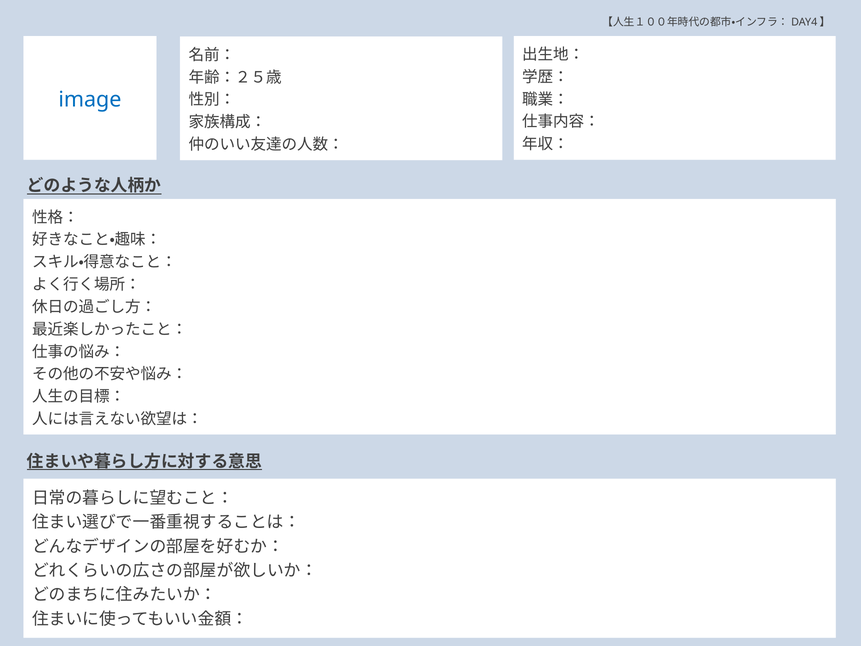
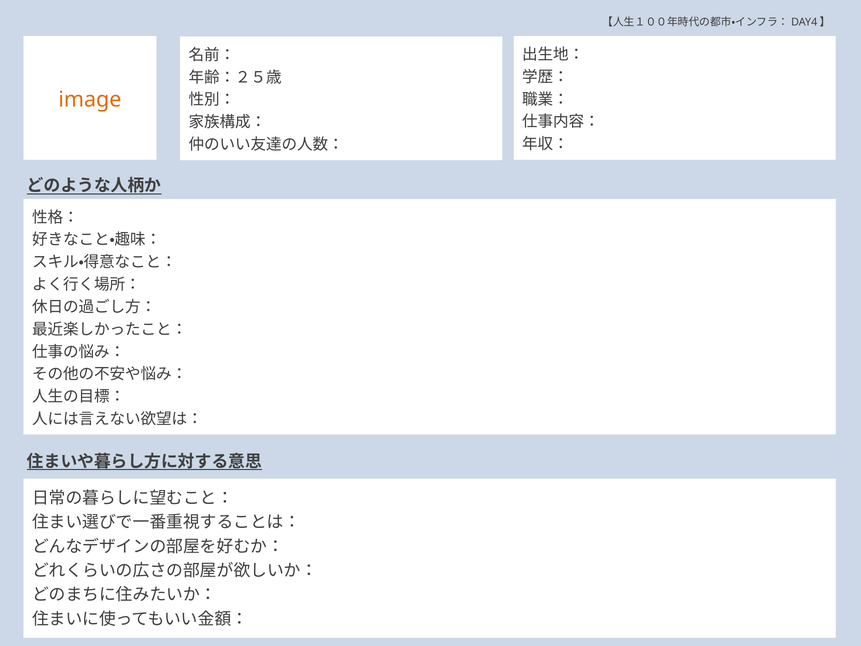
image colour: blue -> orange
